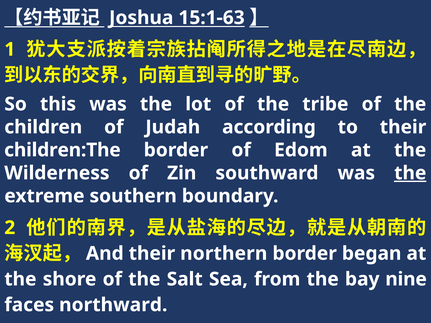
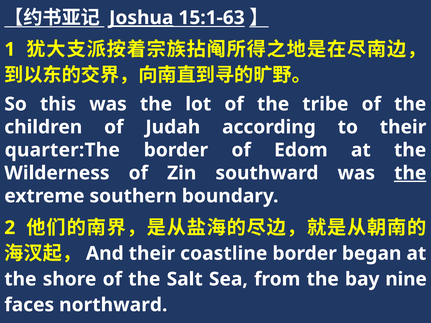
Joshua underline: none -> present
children:The: children:The -> quarter:The
northern: northern -> coastline
